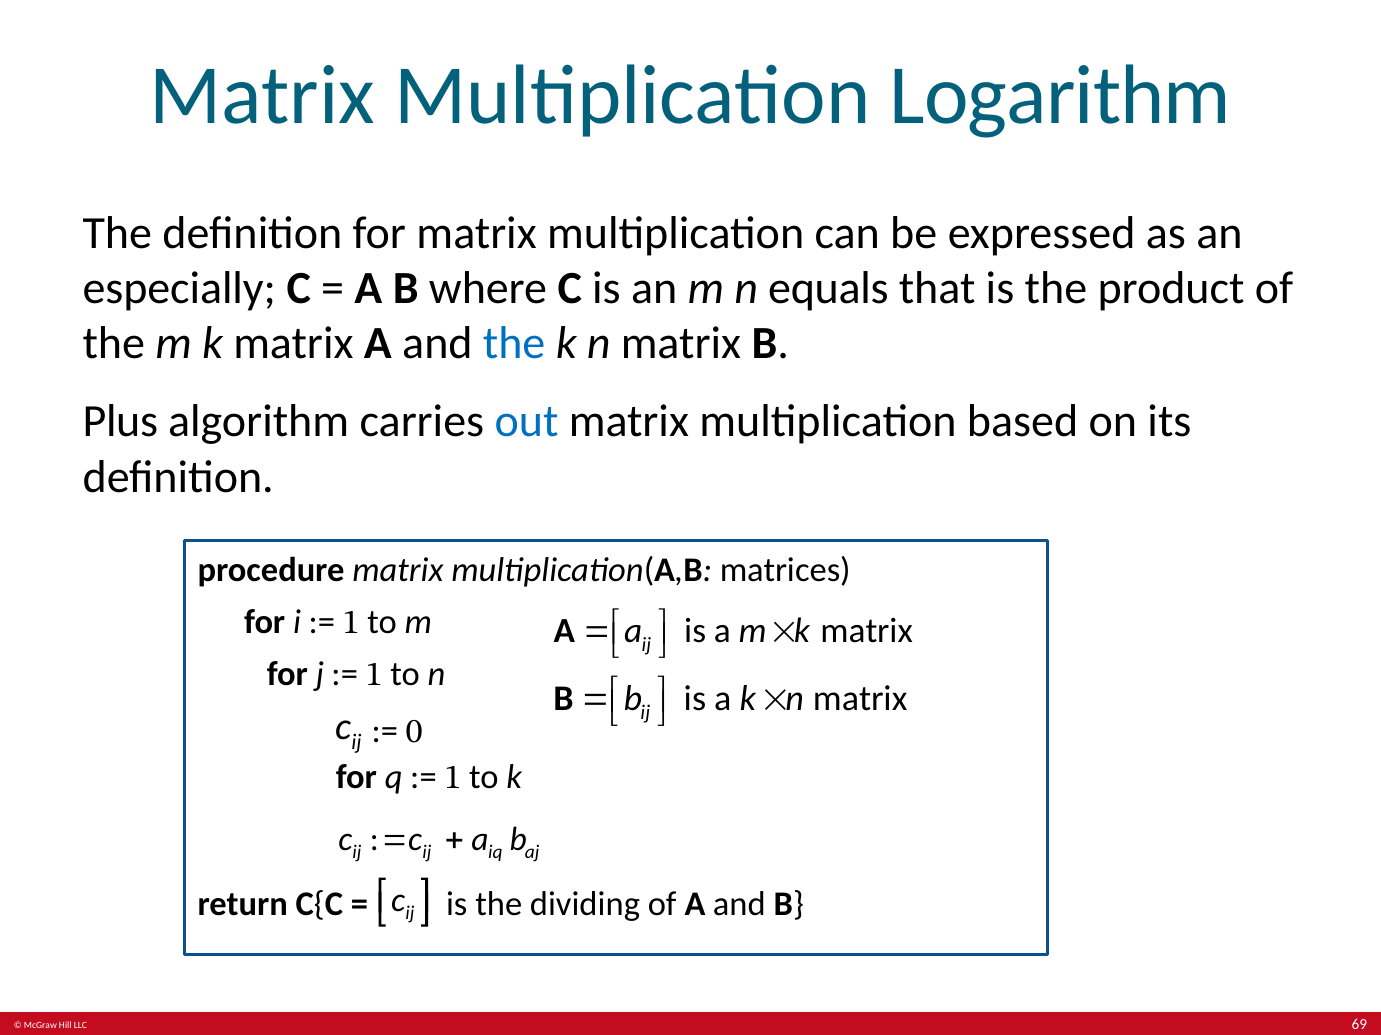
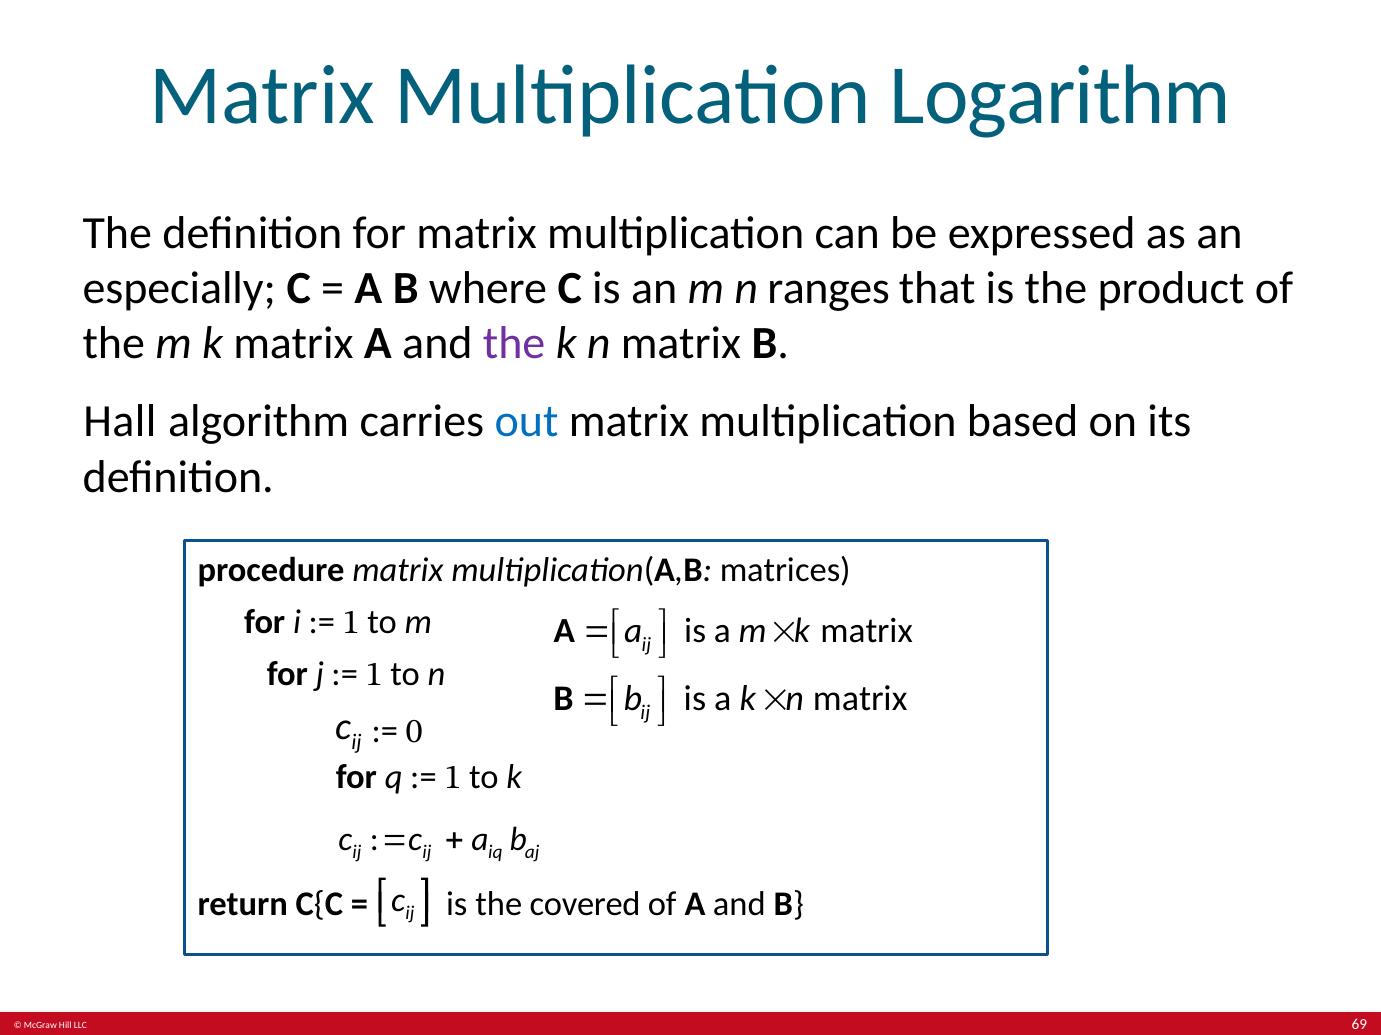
equals: equals -> ranges
the at (514, 344) colour: blue -> purple
Plus: Plus -> Hall
dividing: dividing -> covered
